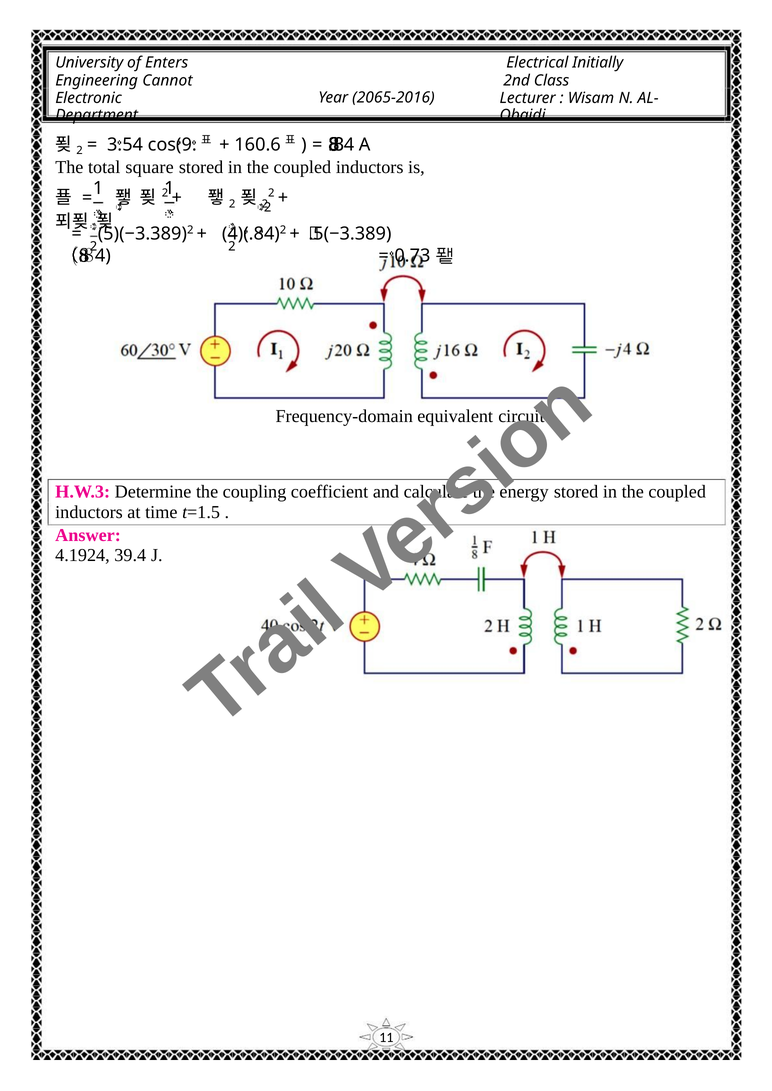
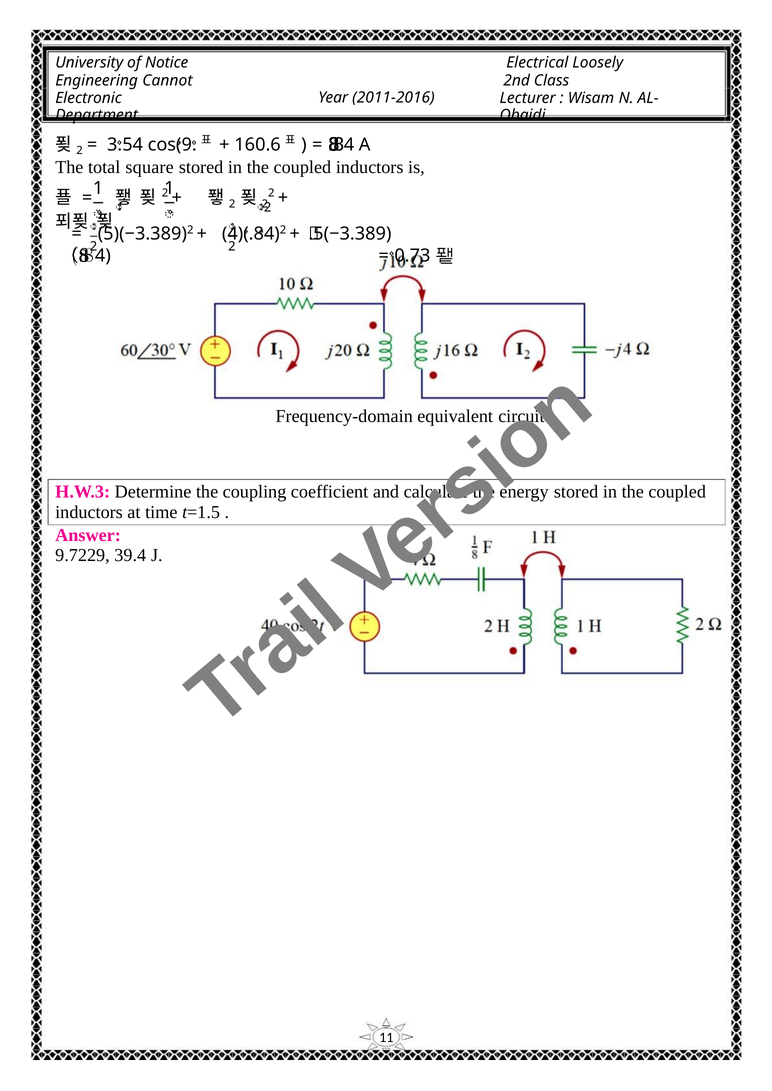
Enters: Enters -> Notice
Initially: Initially -> Loosely
2065-2016: 2065-2016 -> 2011-2016
4.1924: 4.1924 -> 9.7229
